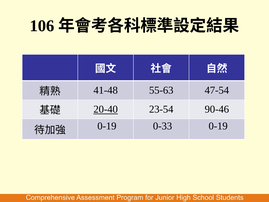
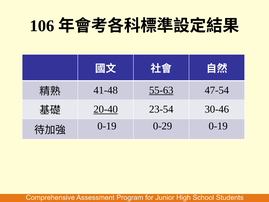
55-63 underline: none -> present
90-46: 90-46 -> 30-46
0-33: 0-33 -> 0-29
